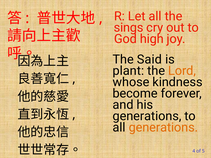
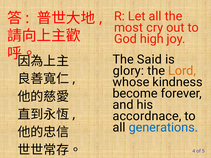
sings: sings -> most
plant: plant -> glory
generations at (147, 116): generations -> accordnace
generations at (163, 128) colour: orange -> blue
